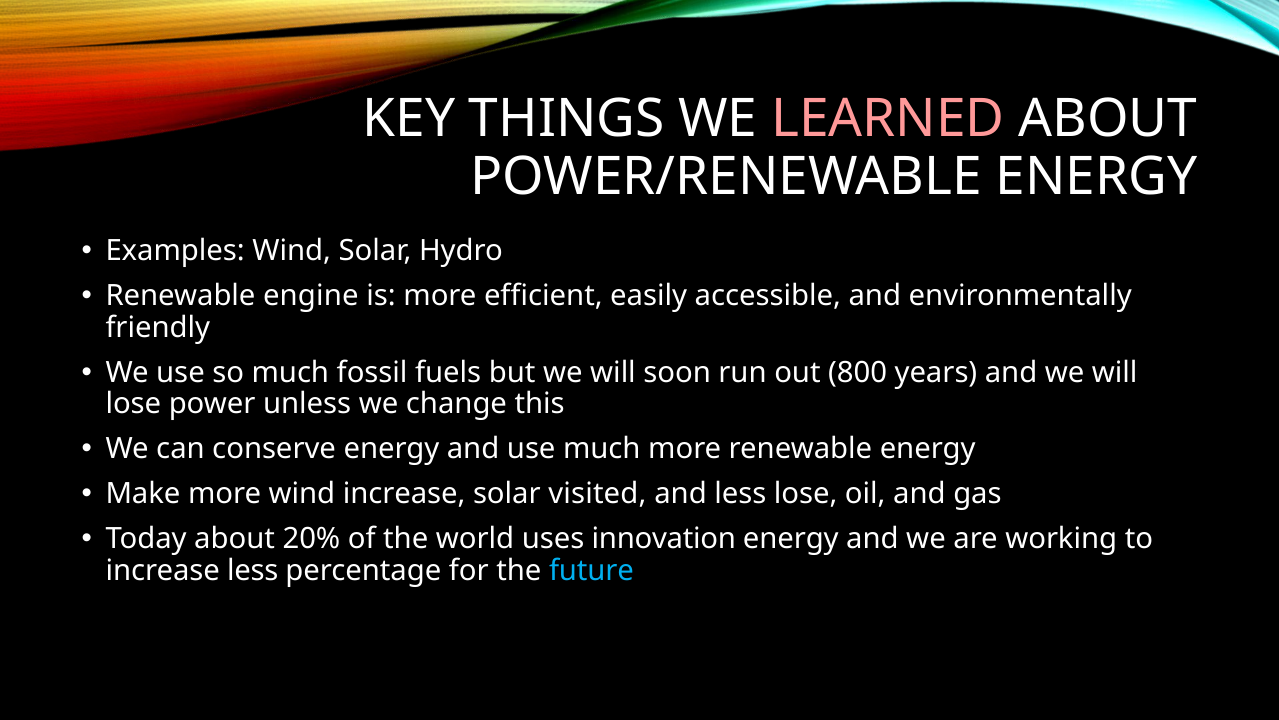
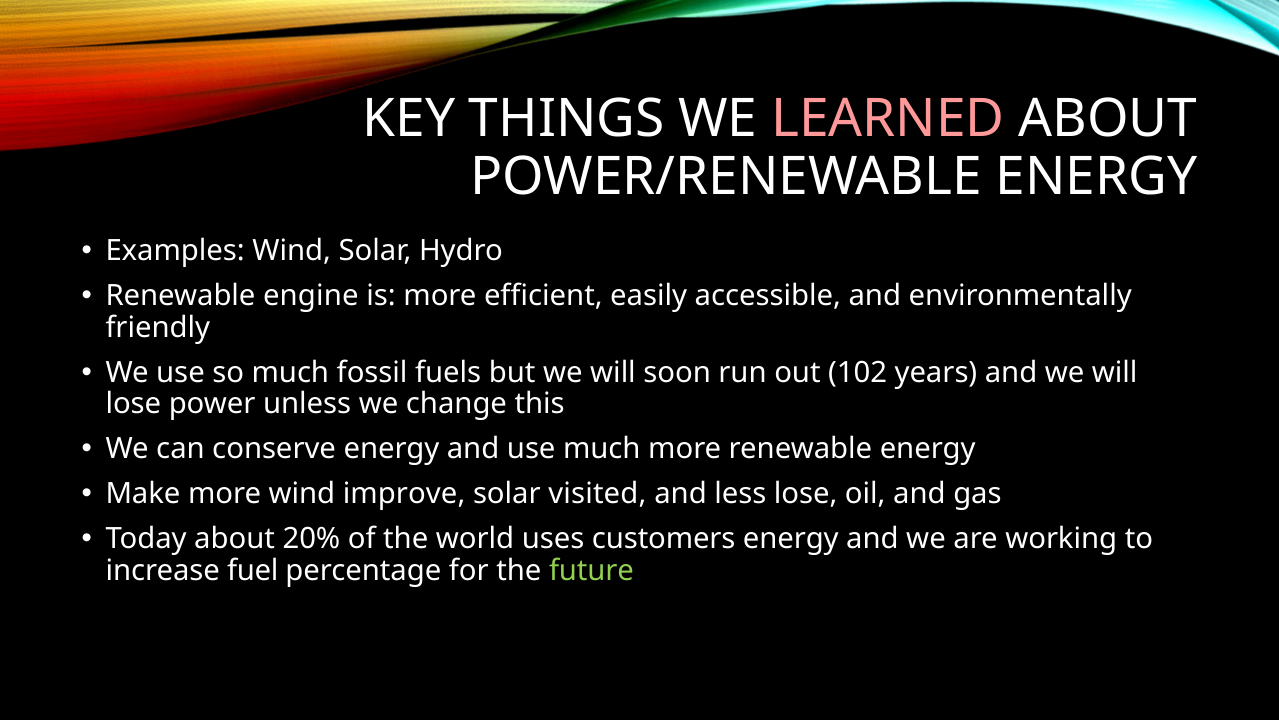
800: 800 -> 102
wind increase: increase -> improve
innovation: innovation -> customers
increase less: less -> fuel
future colour: light blue -> light green
